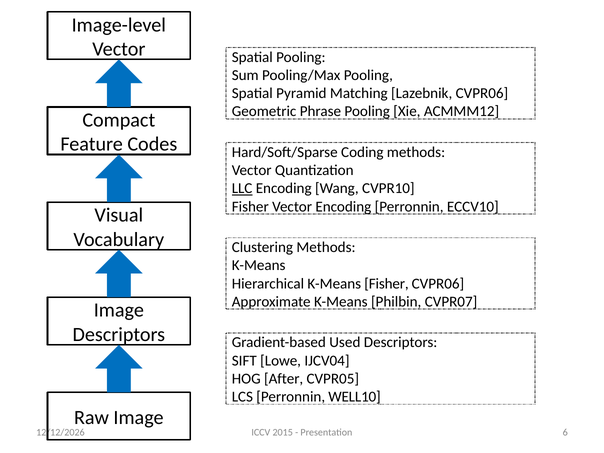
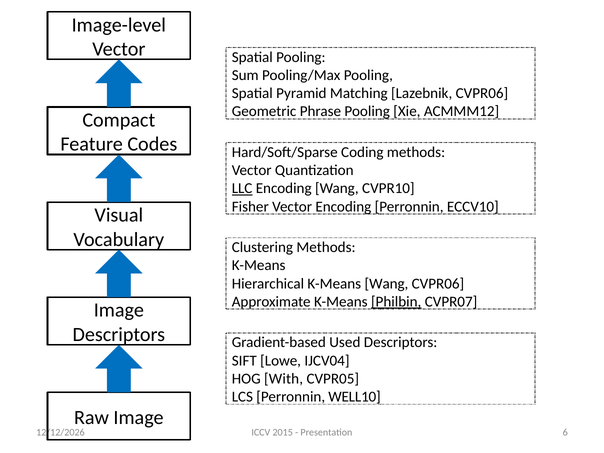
K-Means Fisher: Fisher -> Wang
Philbin underline: none -> present
After: After -> With
